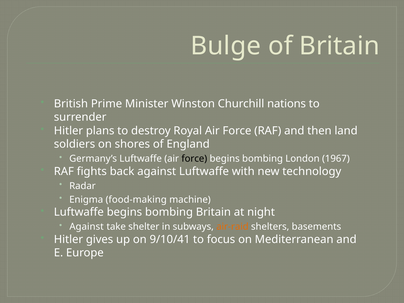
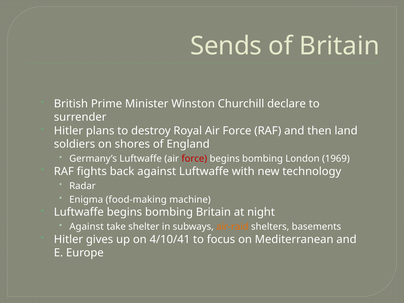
Bulge: Bulge -> Sends
nations: nations -> declare
force at (194, 159) colour: black -> red
1967: 1967 -> 1969
9/10/41: 9/10/41 -> 4/10/41
